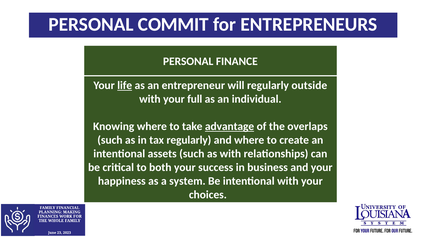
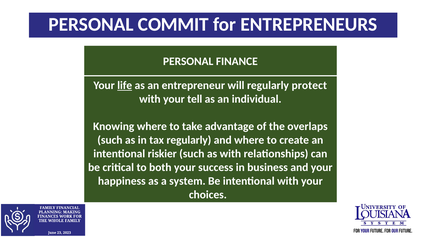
outside: outside -> protect
full: full -> tell
advantage underline: present -> none
assets: assets -> riskier
